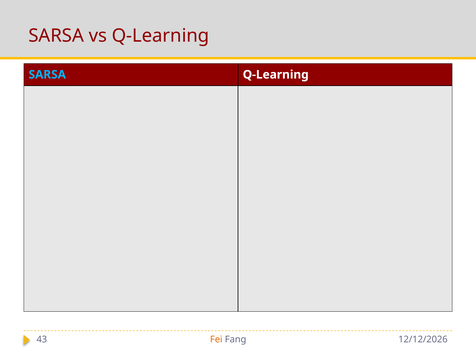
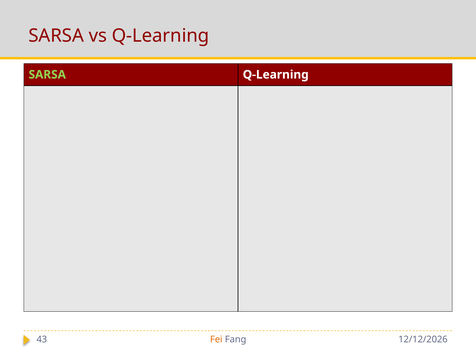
SARSA at (47, 75) colour: light blue -> light green
